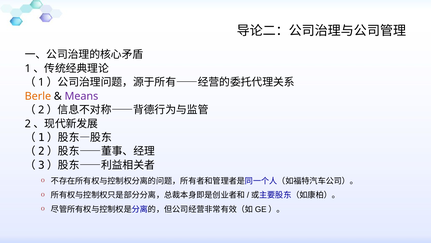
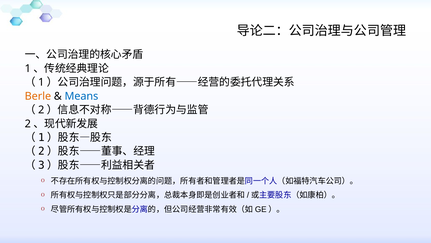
Means colour: purple -> blue
